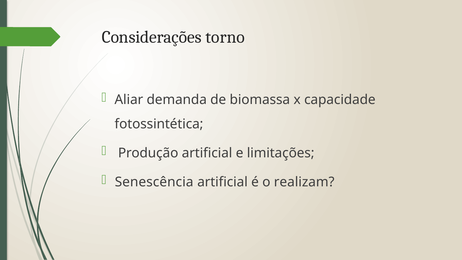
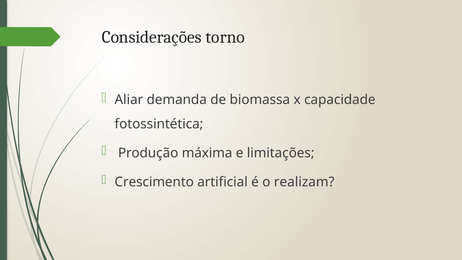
Produção artificial: artificial -> máxima
Senescência: Senescência -> Crescimento
